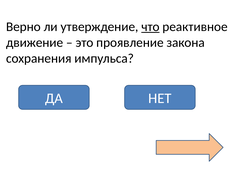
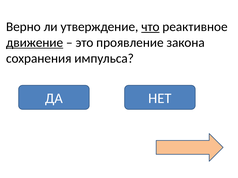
движение underline: none -> present
